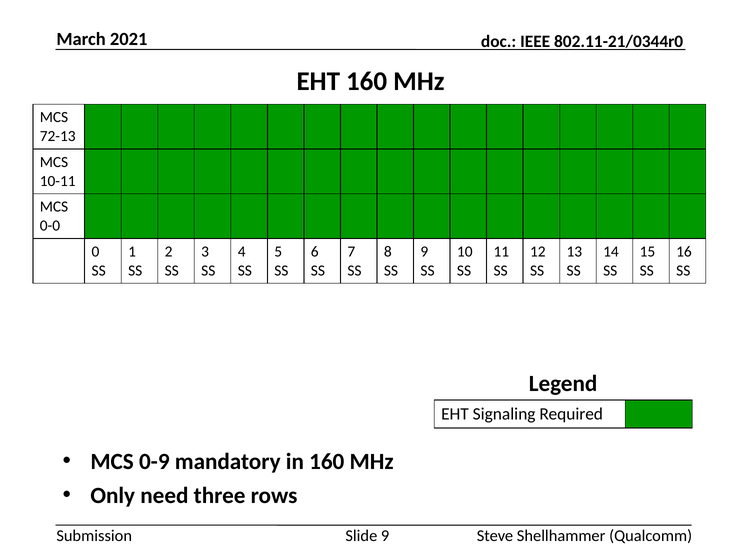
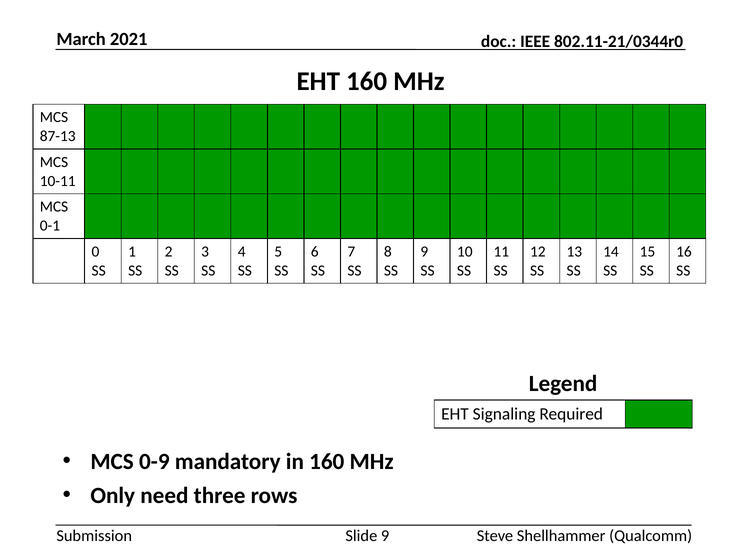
72-13: 72-13 -> 87-13
0-0: 0-0 -> 0-1
